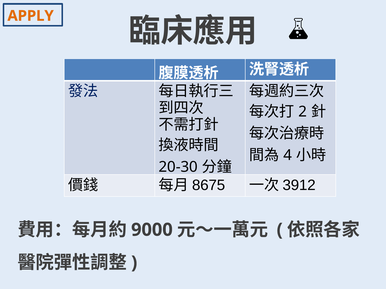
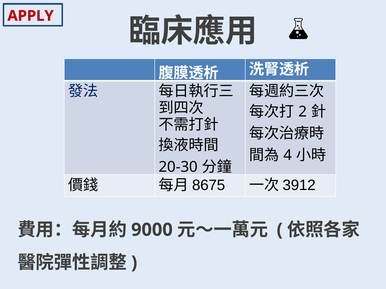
APPLY colour: orange -> red
